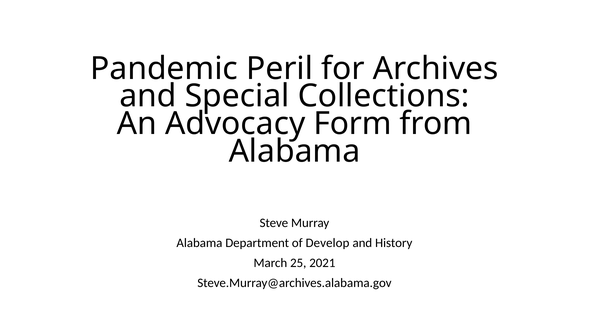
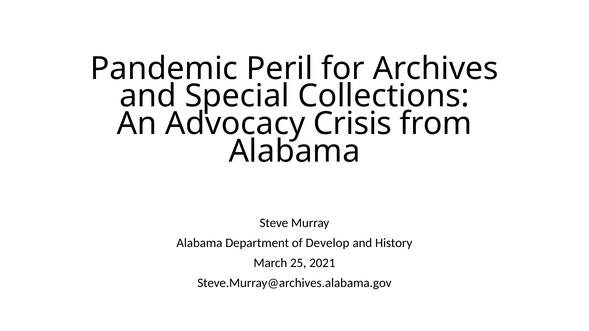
Form: Form -> Crisis
